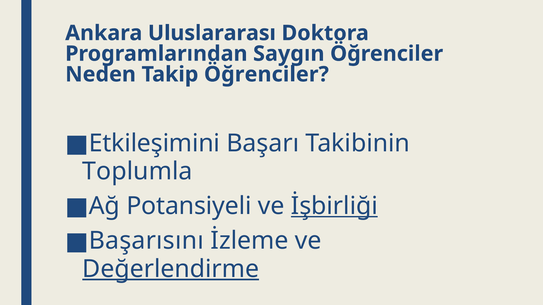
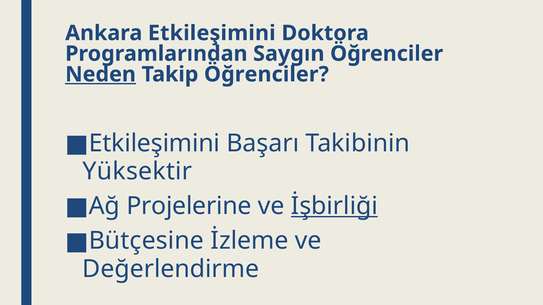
Ankara Uluslararası: Uluslararası -> Etkileşimini
Neden underline: none -> present
Toplumla: Toplumla -> Yüksektir
Potansiyeli: Potansiyeli -> Projelerine
Başarısını: Başarısını -> Bütçesine
Değerlendirme underline: present -> none
